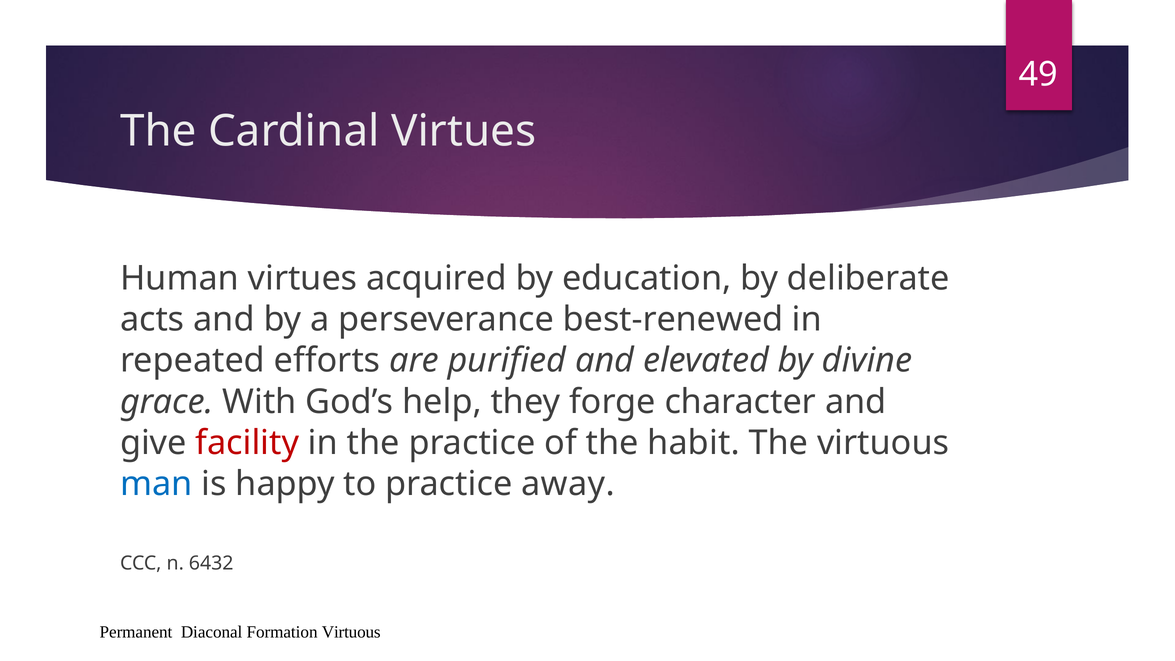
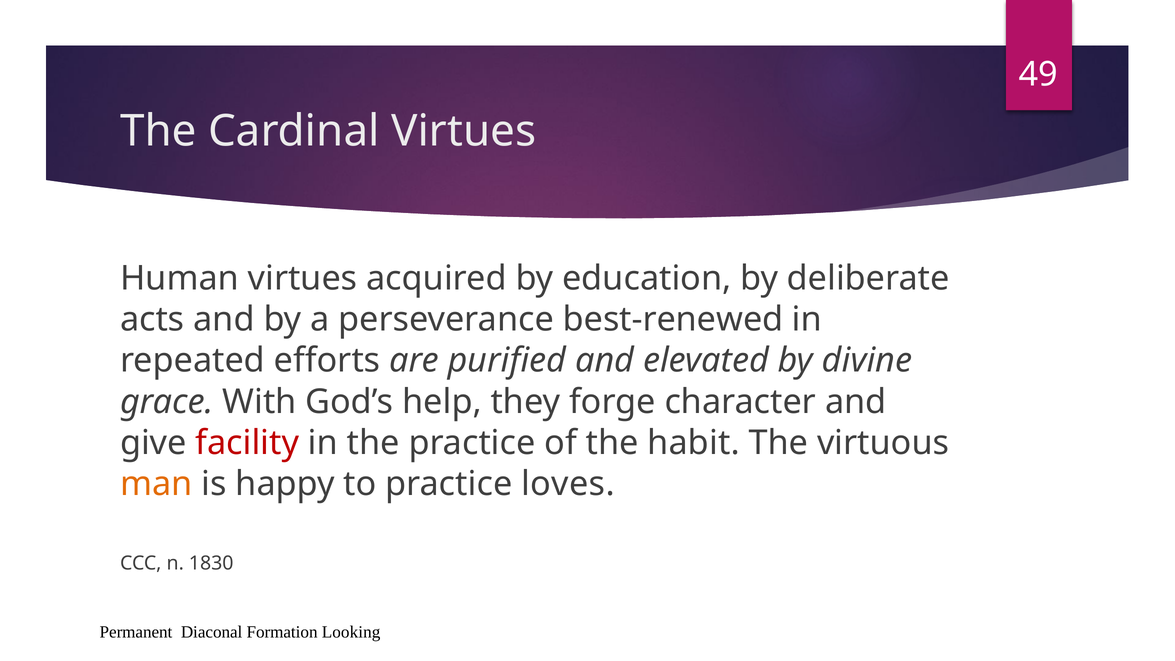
man colour: blue -> orange
away: away -> loves
6432: 6432 -> 1830
Formation Virtuous: Virtuous -> Looking
